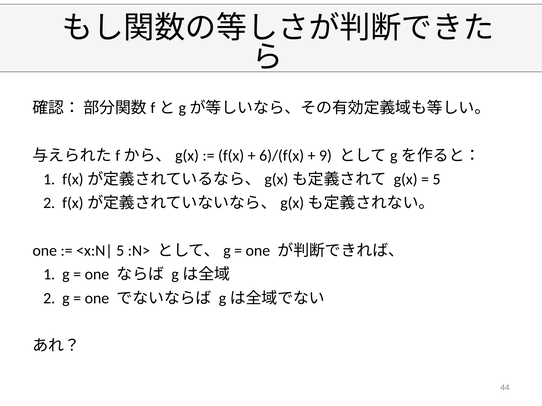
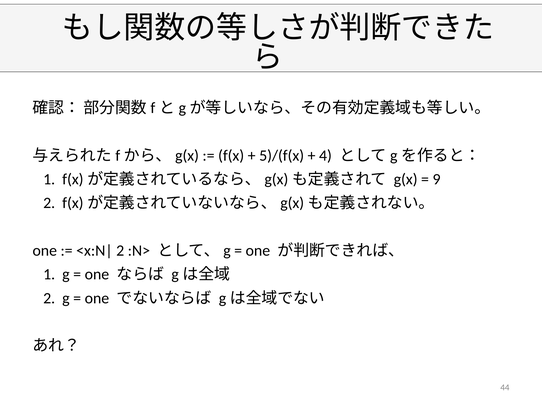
6)/(f(x: 6)/(f(x -> 5)/(f(x
9: 9 -> 4
5 at (437, 180): 5 -> 9
5 at (120, 251): 5 -> 2
